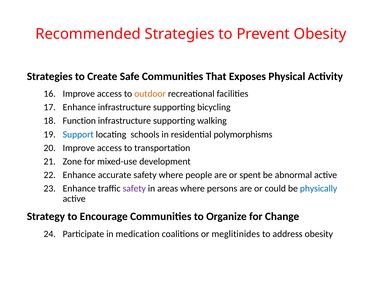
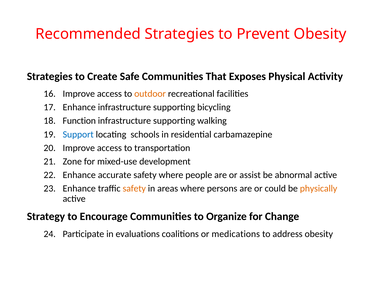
polymorphisms: polymorphisms -> carbamazepine
spent: spent -> assist
safety at (134, 188) colour: purple -> orange
physically colour: blue -> orange
medication: medication -> evaluations
meglitinides: meglitinides -> medications
